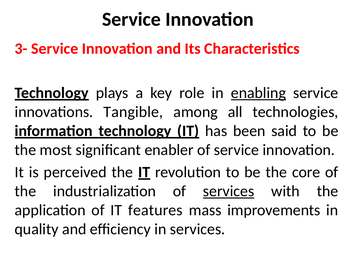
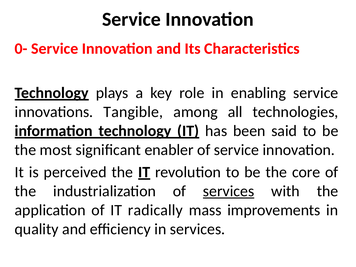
3-: 3- -> 0-
enabling underline: present -> none
features: features -> radically
